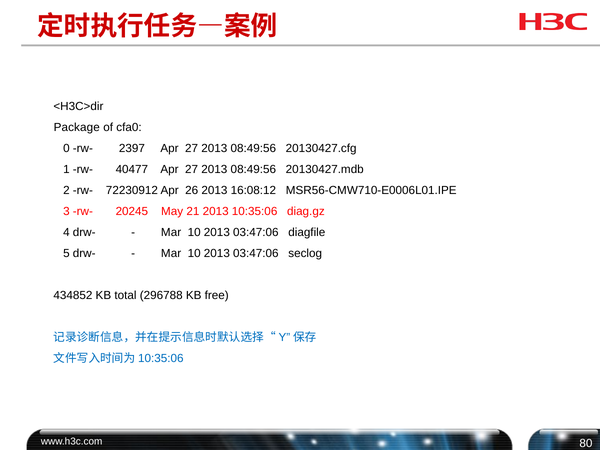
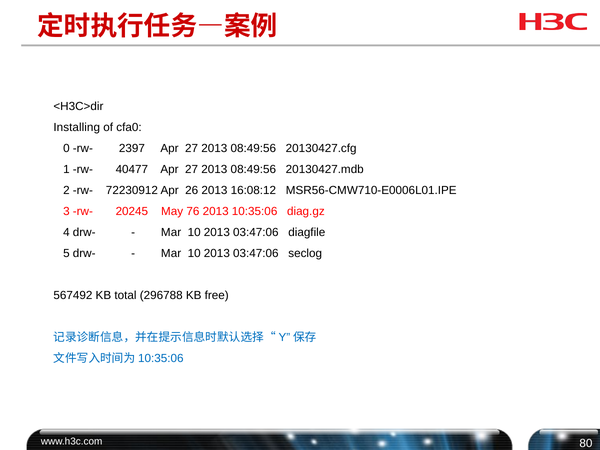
Package: Package -> Installing
21: 21 -> 76
434852: 434852 -> 567492
